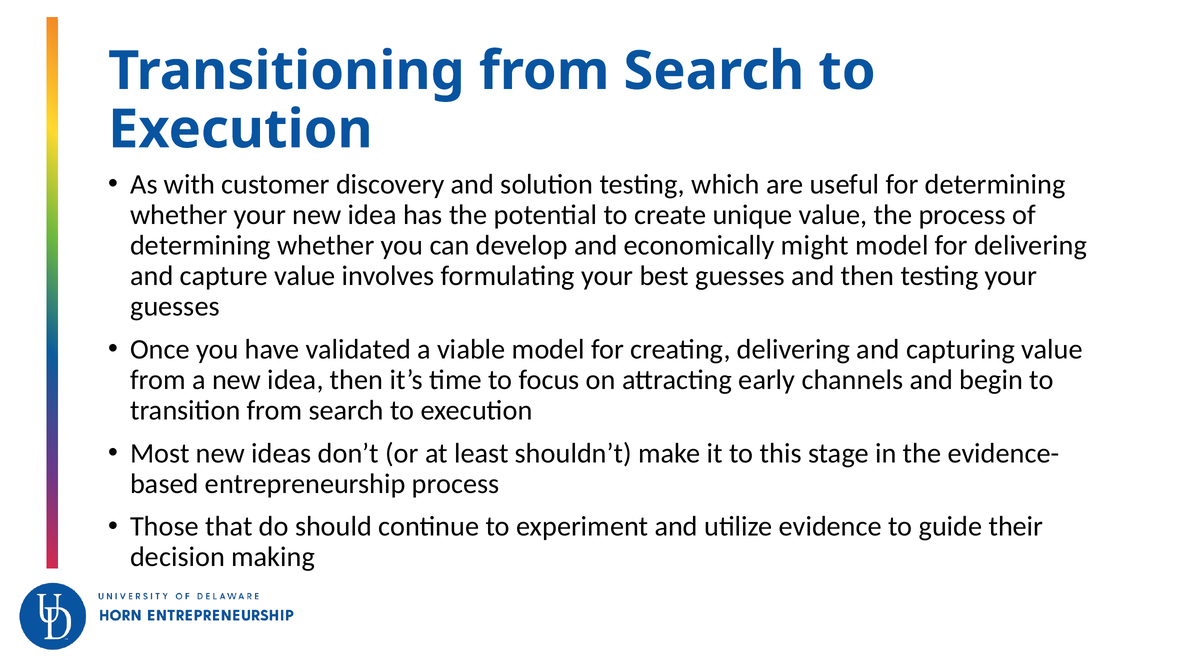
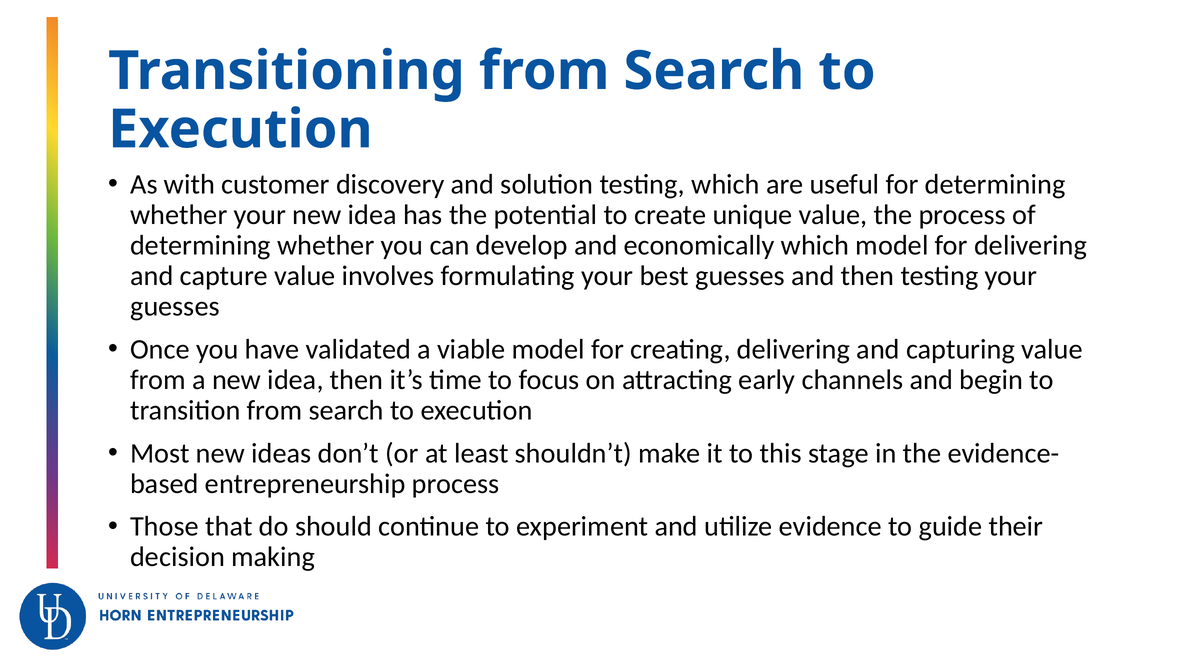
economically might: might -> which
